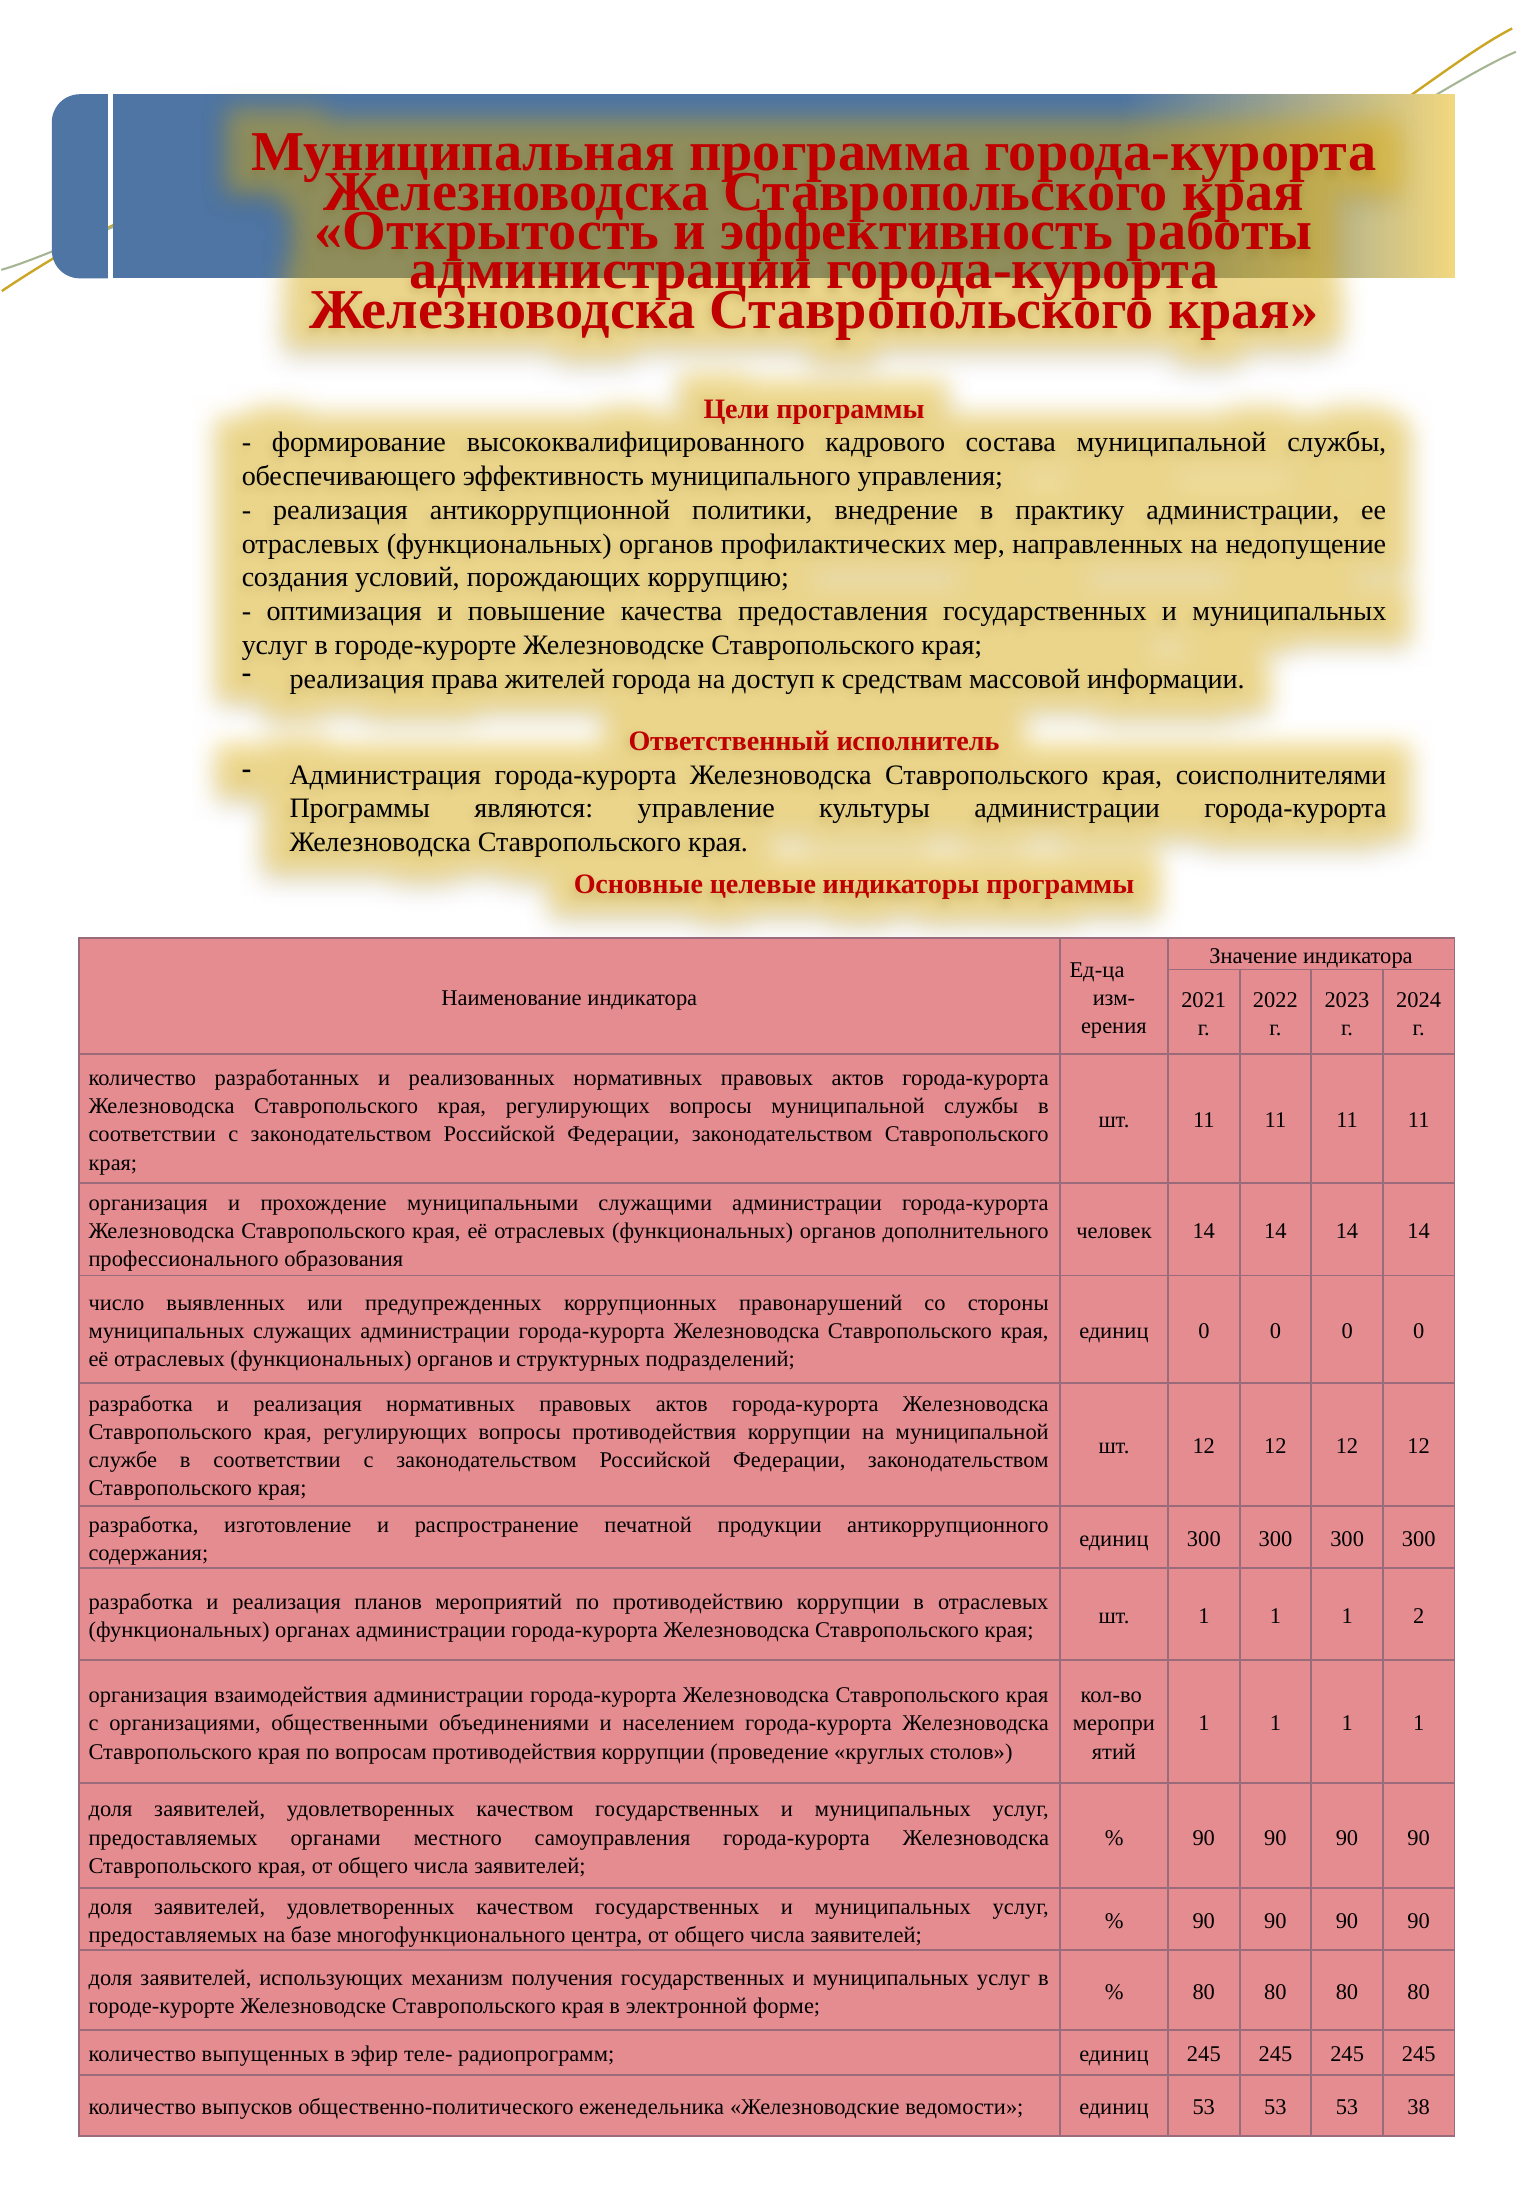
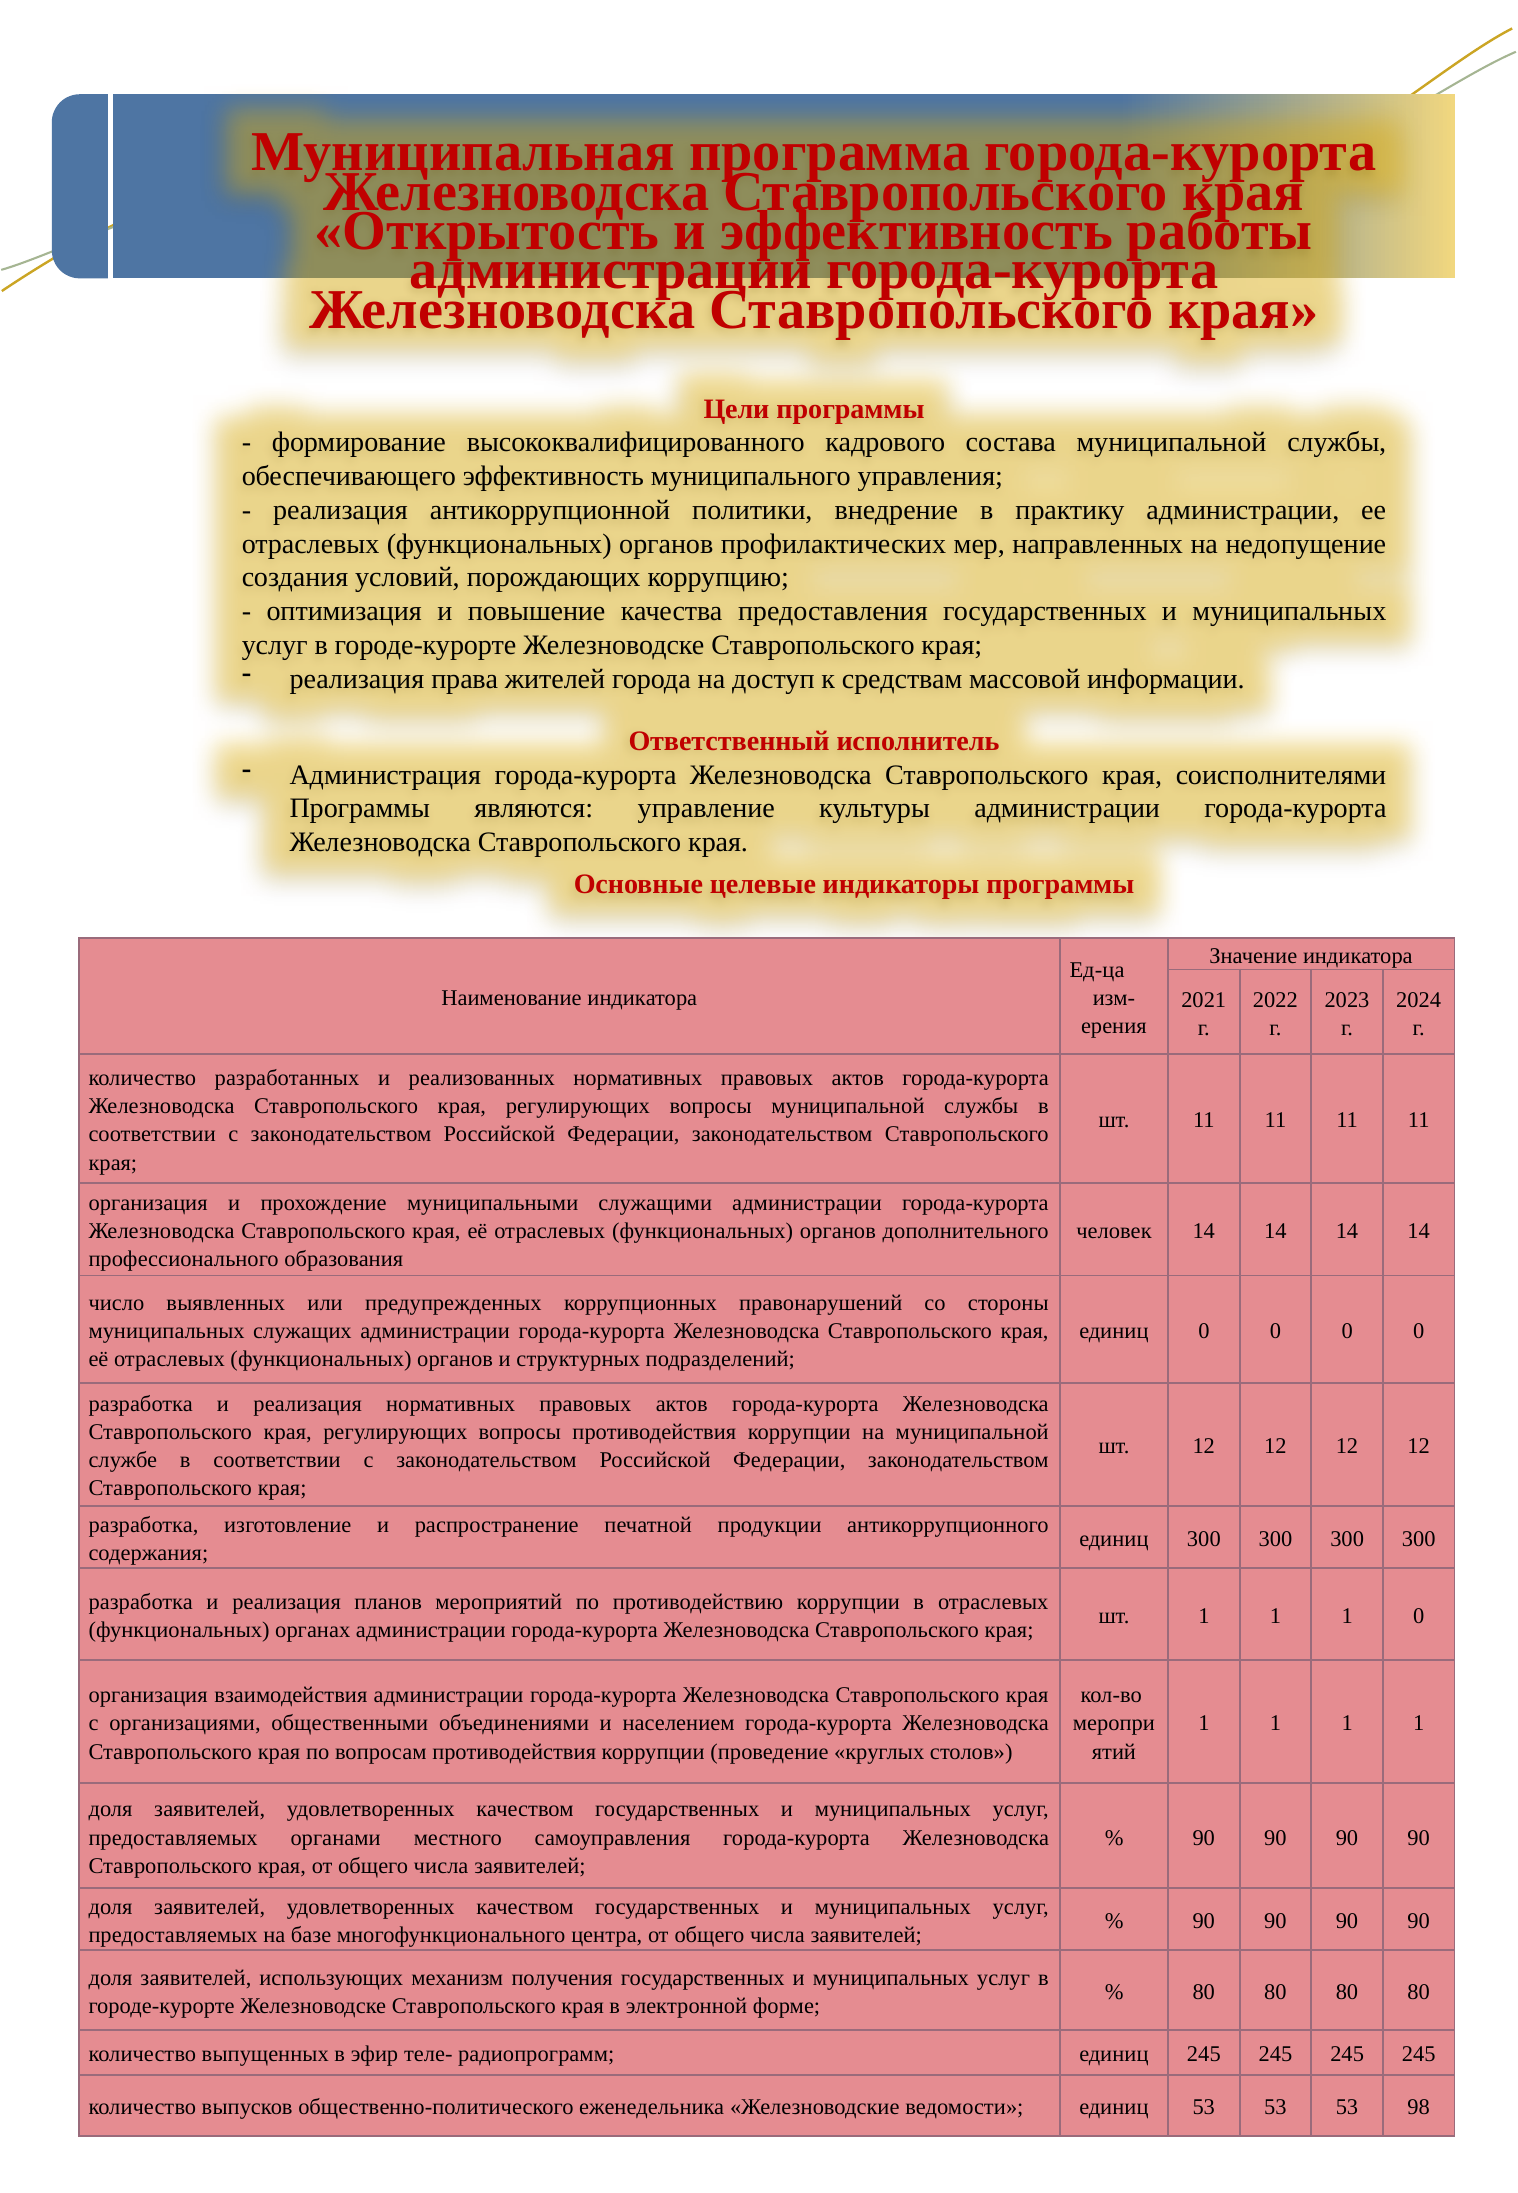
1 2: 2 -> 0
38: 38 -> 98
